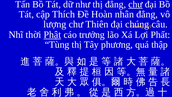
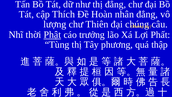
chư at (135, 4) underline: present -> none
